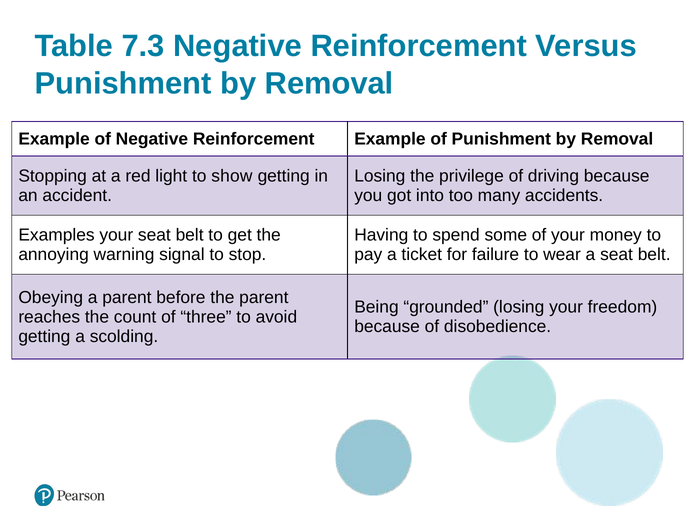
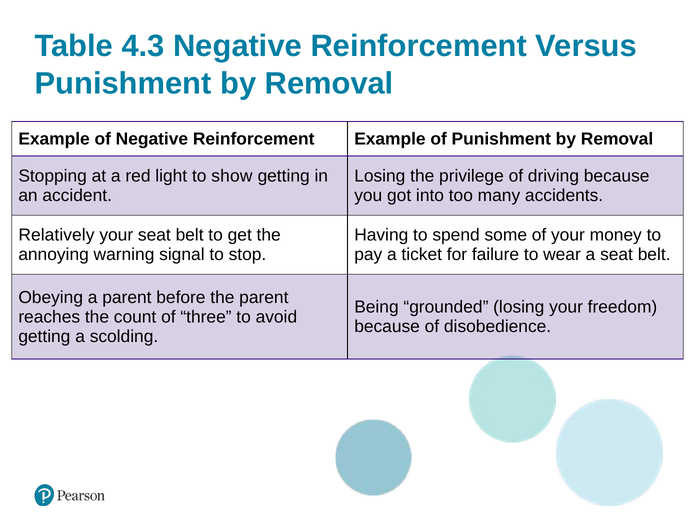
7.3: 7.3 -> 4.3
Examples: Examples -> Relatively
